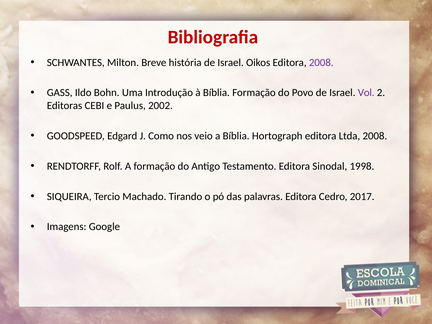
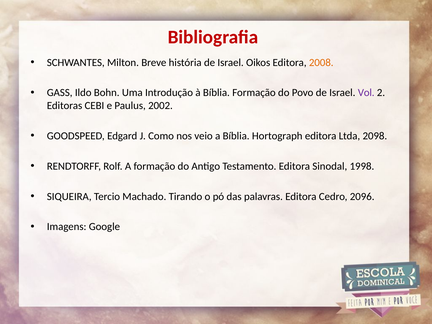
2008 at (321, 63) colour: purple -> orange
Ltda 2008: 2008 -> 2098
2017: 2017 -> 2096
